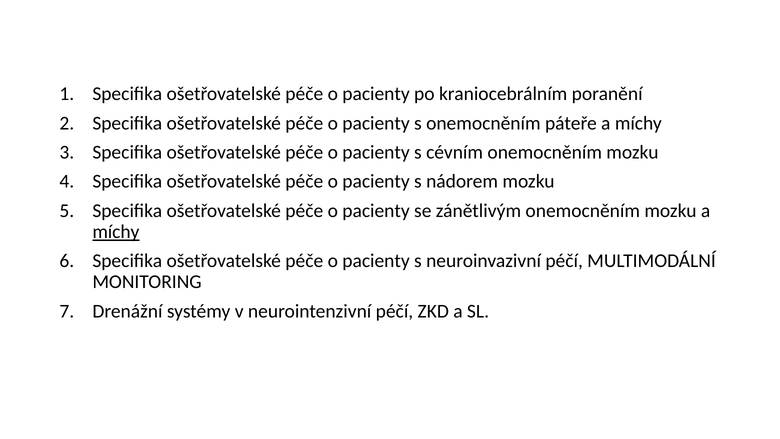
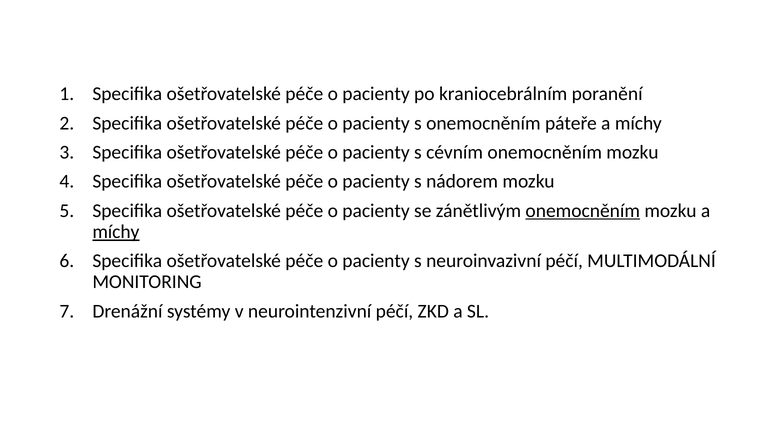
onemocněním at (583, 211) underline: none -> present
